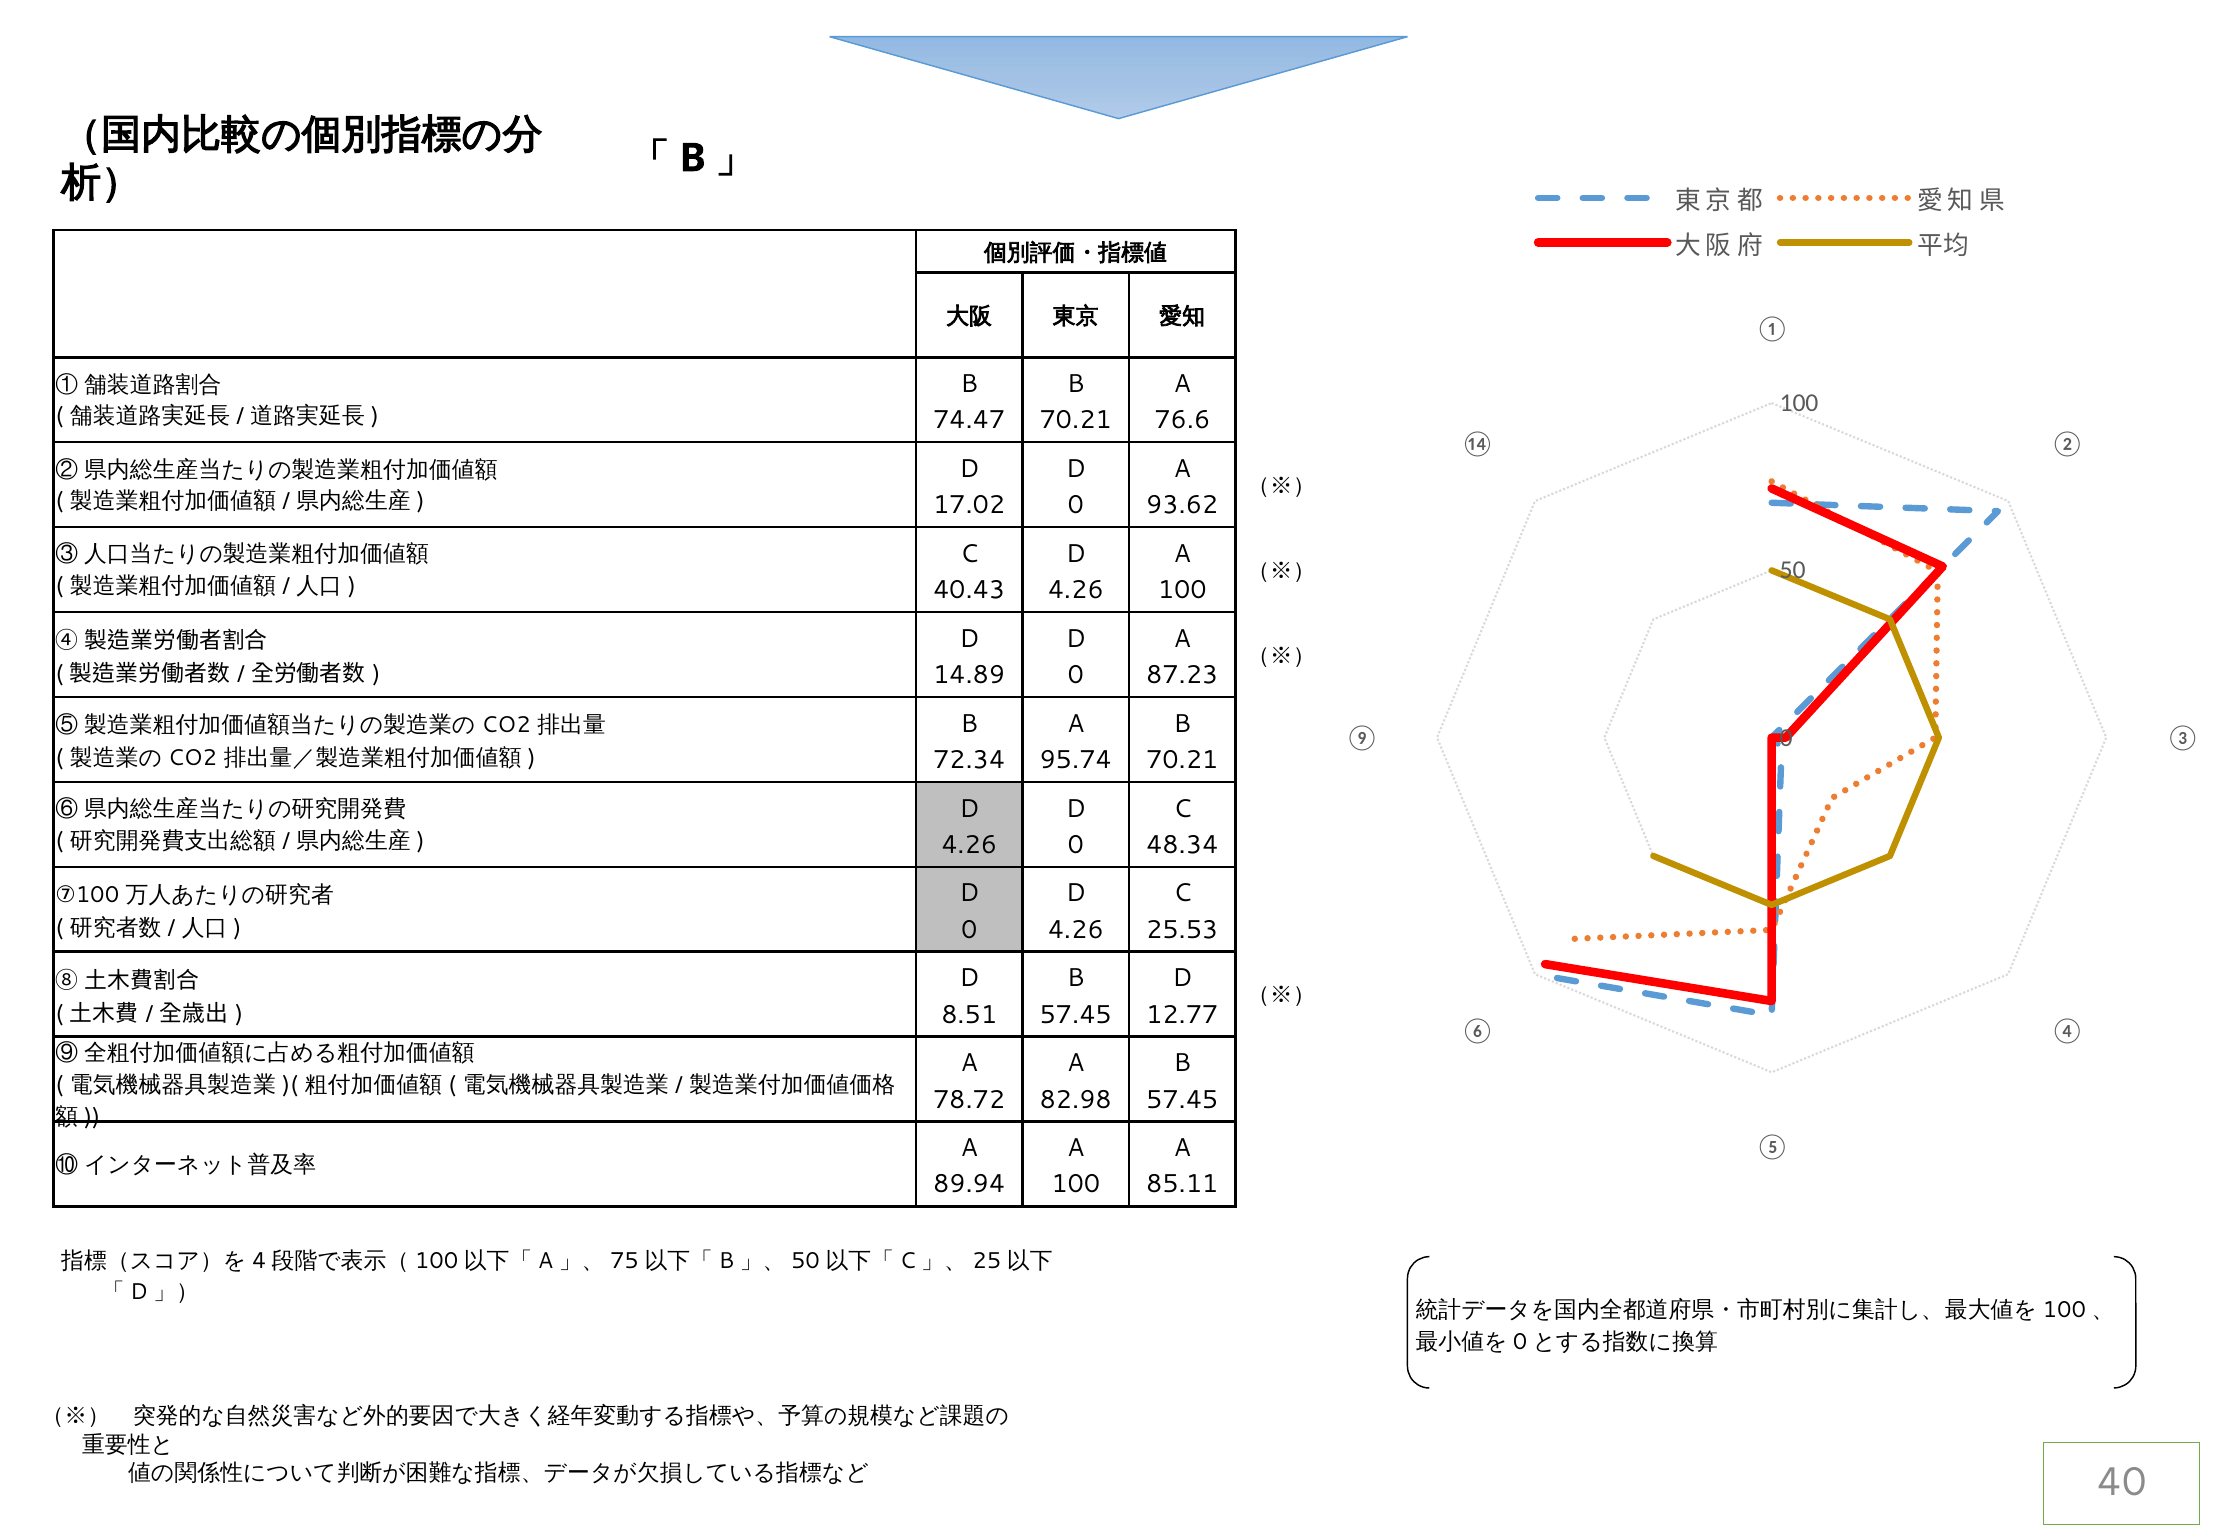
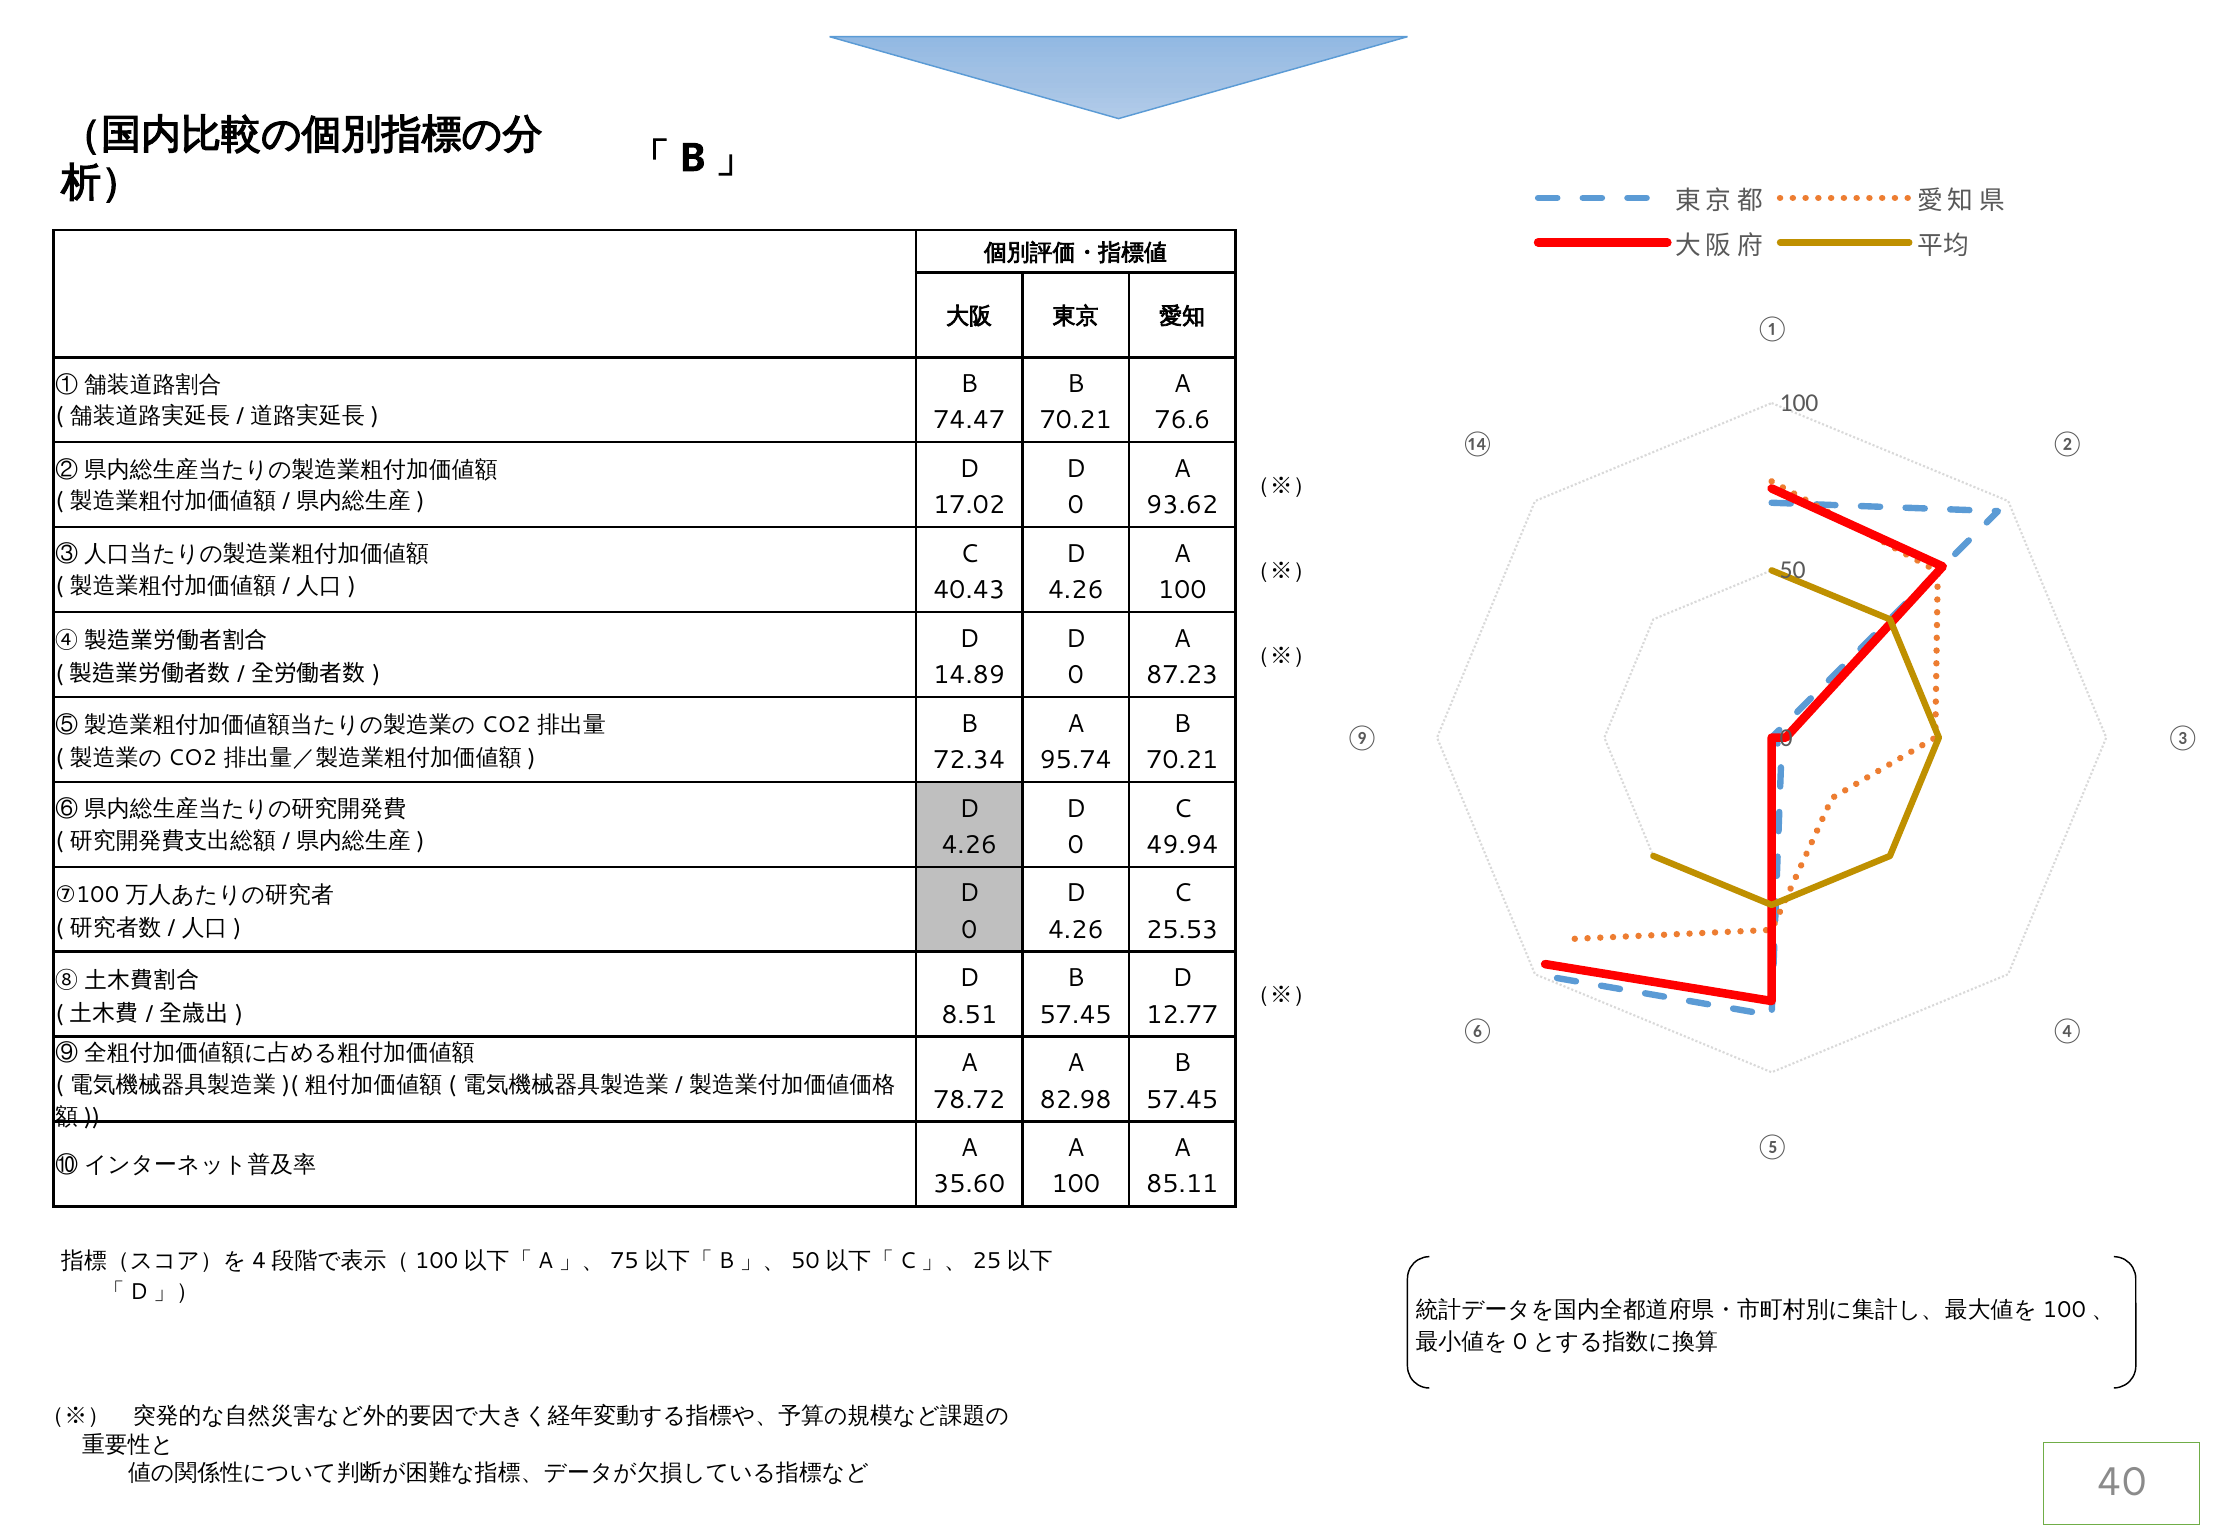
48.34: 48.34 -> 49.94
89.94: 89.94 -> 35.60
